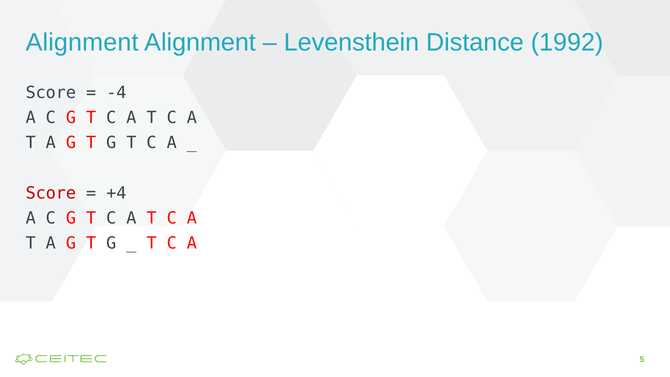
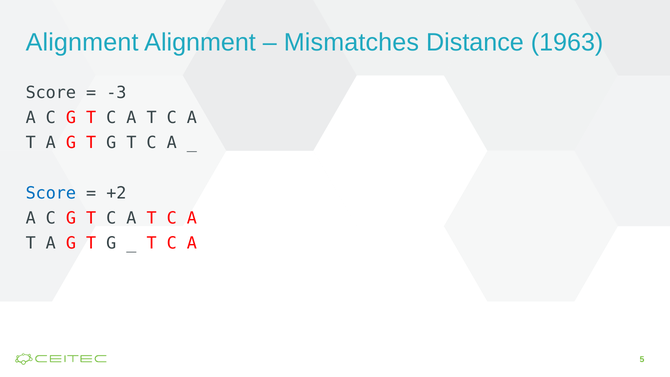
Levensthein: Levensthein -> Mismatches
1992: 1992 -> 1963
-4: -4 -> -3
Score at (51, 193) colour: red -> blue
+4: +4 -> +2
